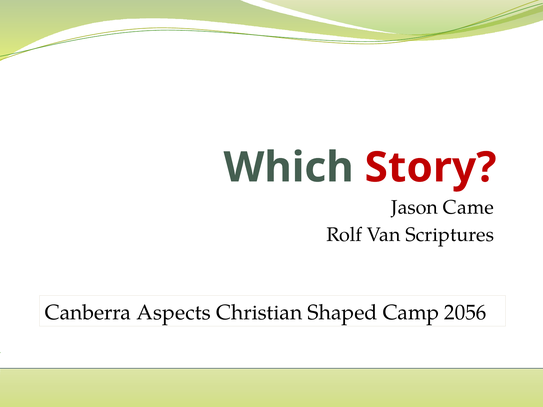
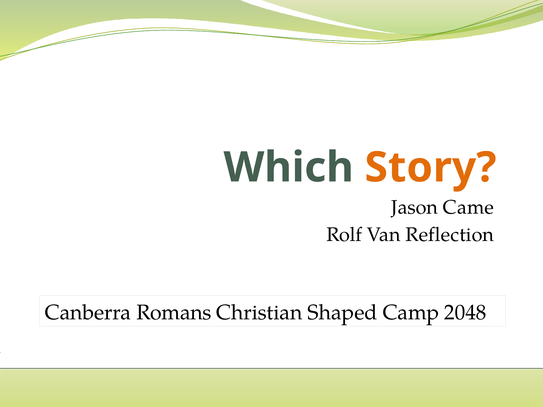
Story colour: red -> orange
Scriptures: Scriptures -> Reflection
Aspects: Aspects -> Romans
2056: 2056 -> 2048
